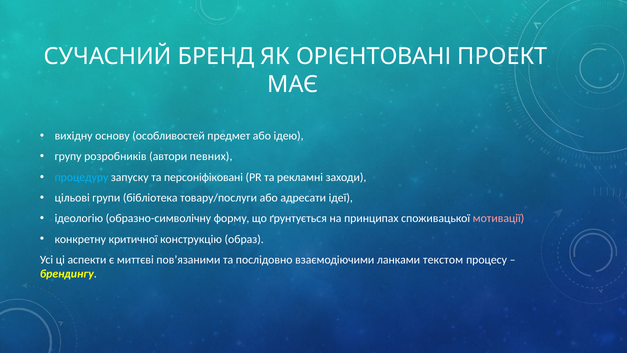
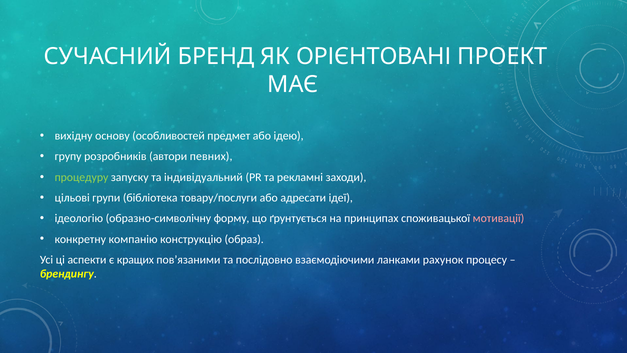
процедуру colour: light blue -> light green
персоніфіковані: персоніфіковані -> індивідуальний
критичної: критичної -> компанію
миттєві: миттєві -> кращих
текстом: текстом -> рахунок
